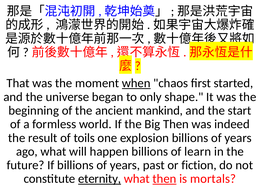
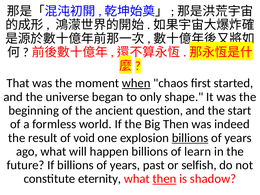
mankind: mankind -> question
toils: toils -> void
billions at (190, 138) underline: none -> present
fiction: fiction -> selfish
eternity underline: present -> none
mortals: mortals -> shadow
